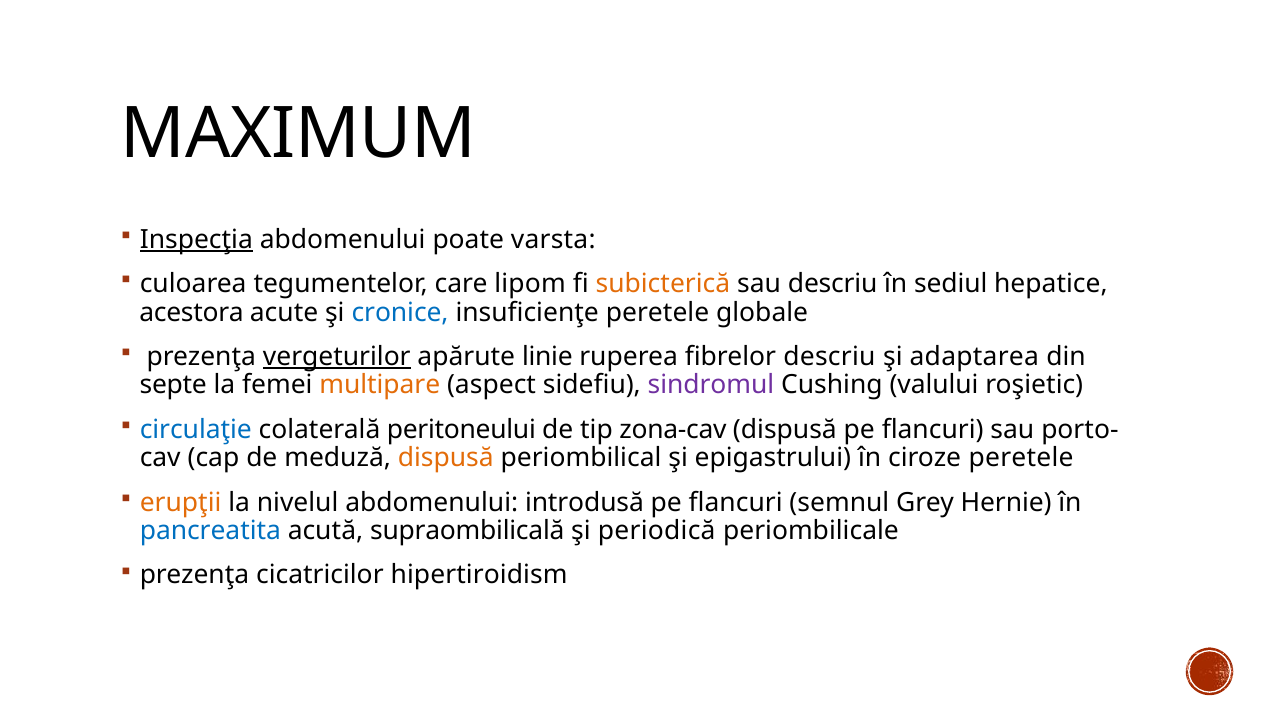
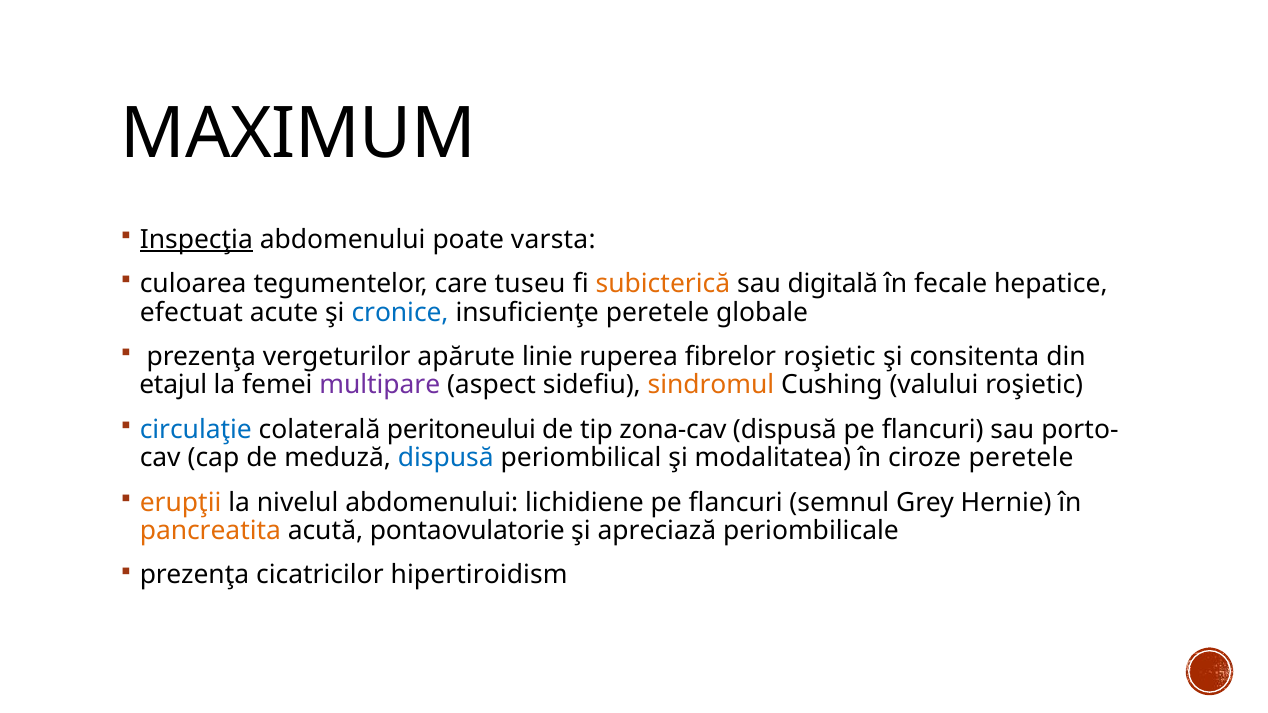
lipom: lipom -> tuseu
sau descriu: descriu -> digitală
sediul: sediul -> fecale
acestora: acestora -> efectuat
vergeturilor underline: present -> none
fibrelor descriu: descriu -> roşietic
adaptarea: adaptarea -> consitenta
septe: septe -> etajul
multipare colour: orange -> purple
sindromul colour: purple -> orange
dispusă at (446, 458) colour: orange -> blue
epigastrului: epigastrului -> modalitatea
introdusă: introdusă -> lichidiene
pancreatita colour: blue -> orange
supraombilicală: supraombilicală -> pontaovulatorie
periodică: periodică -> apreciază
